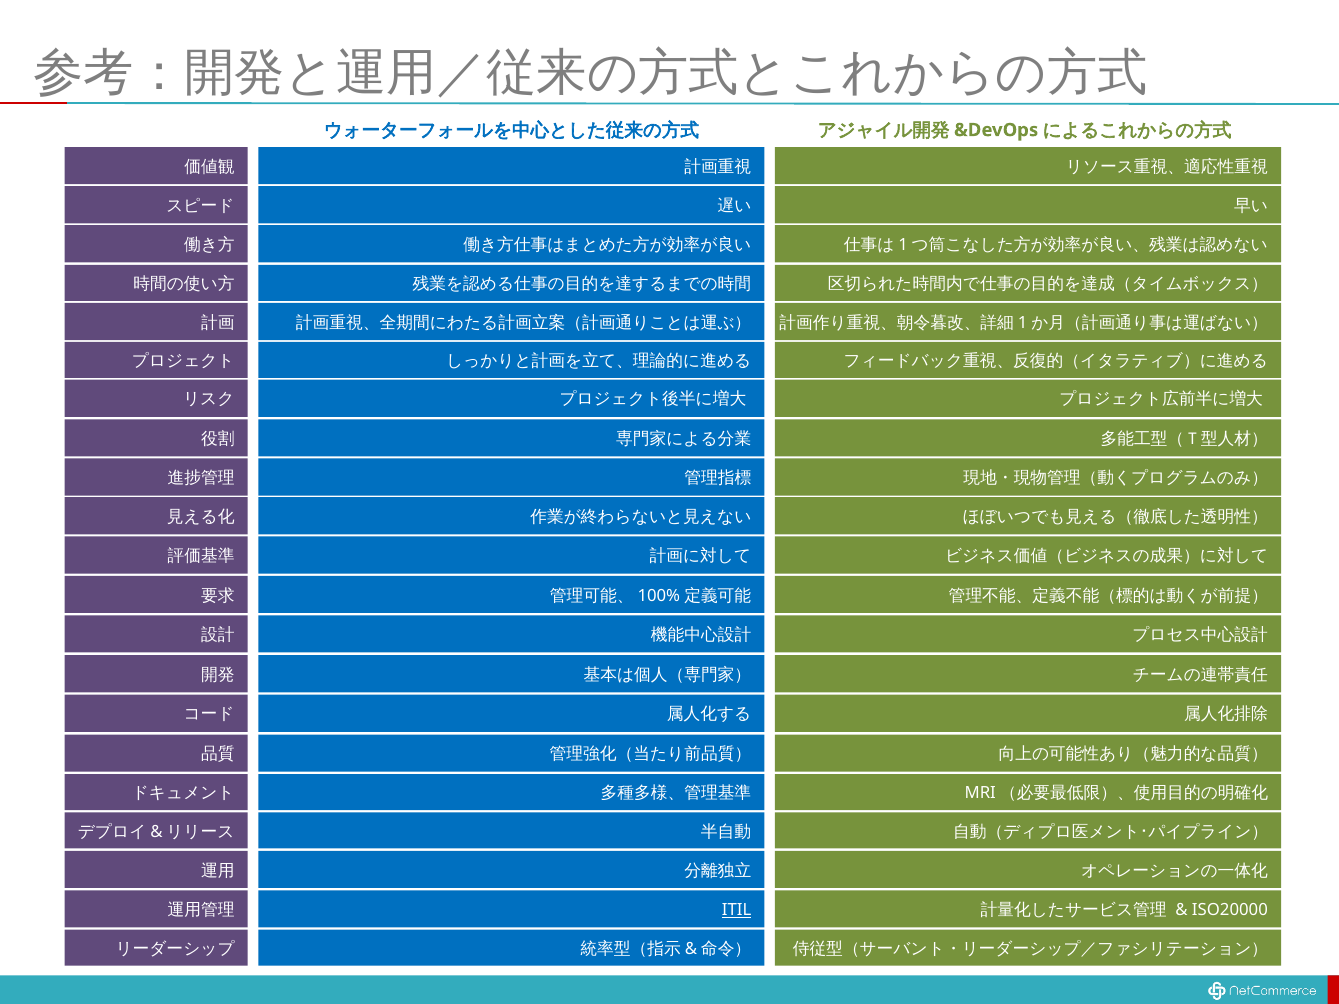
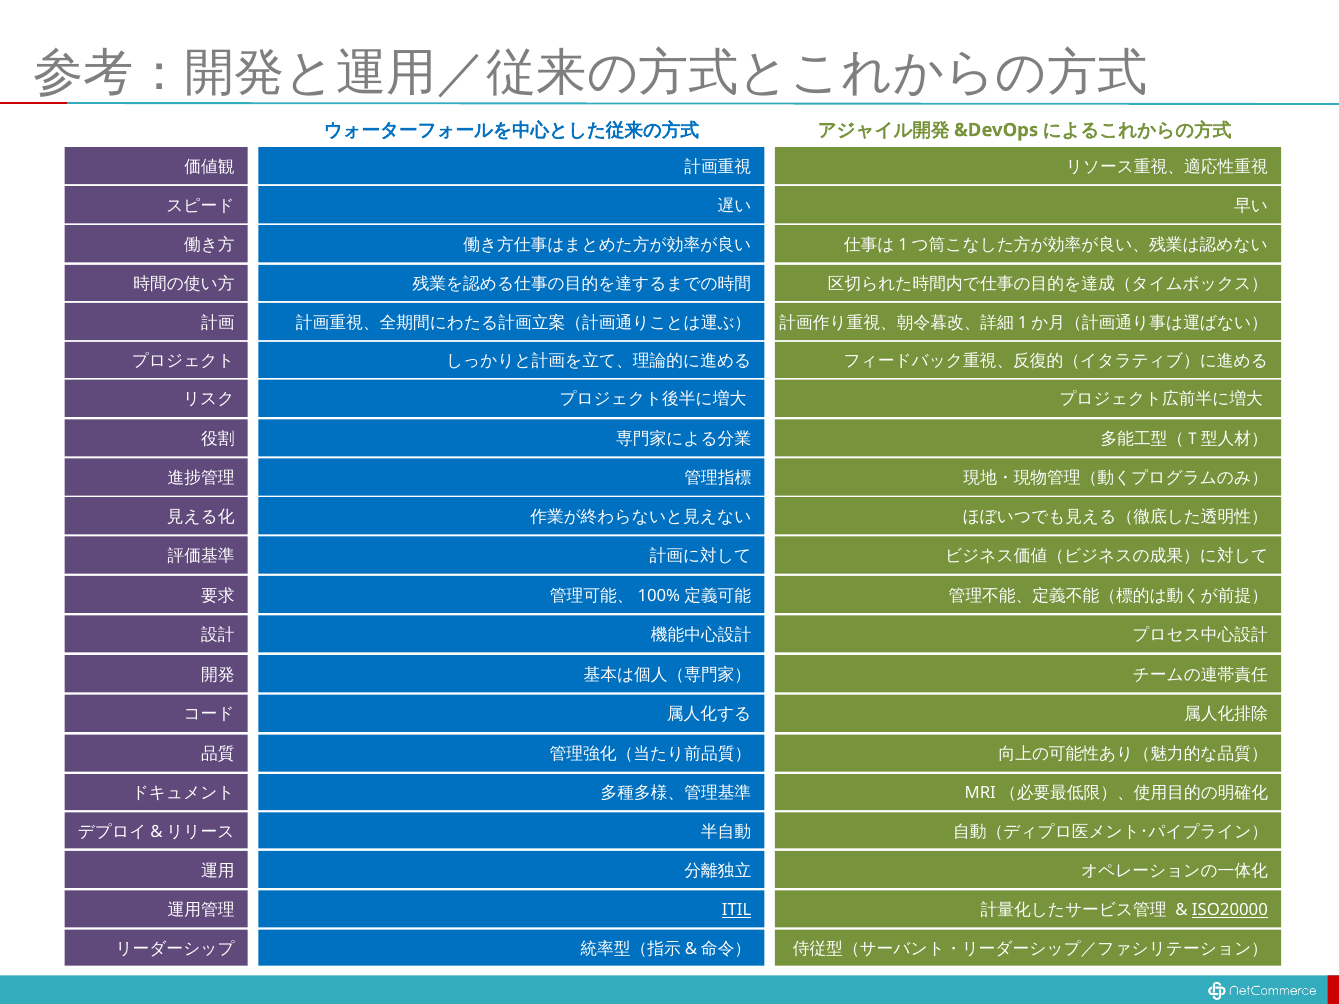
ISO20000 underline: none -> present
